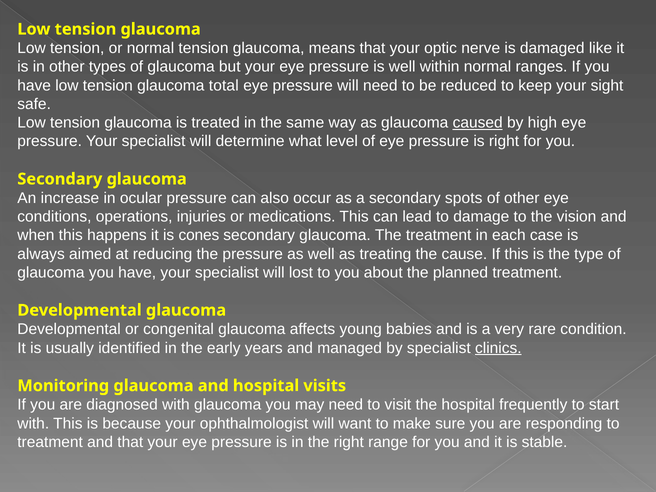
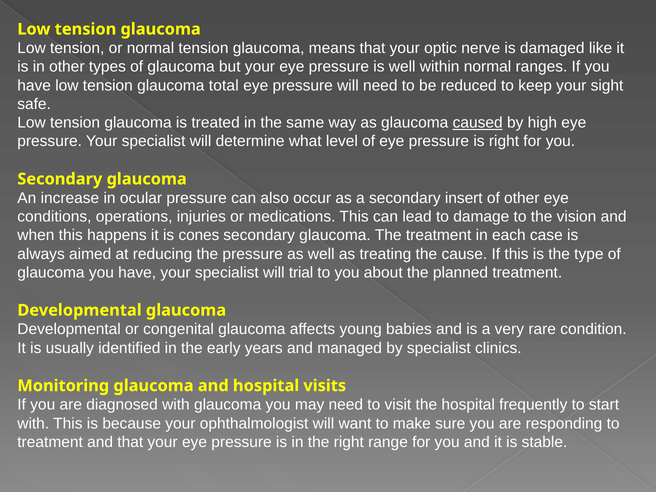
spots: spots -> insert
lost: lost -> trial
clinics underline: present -> none
